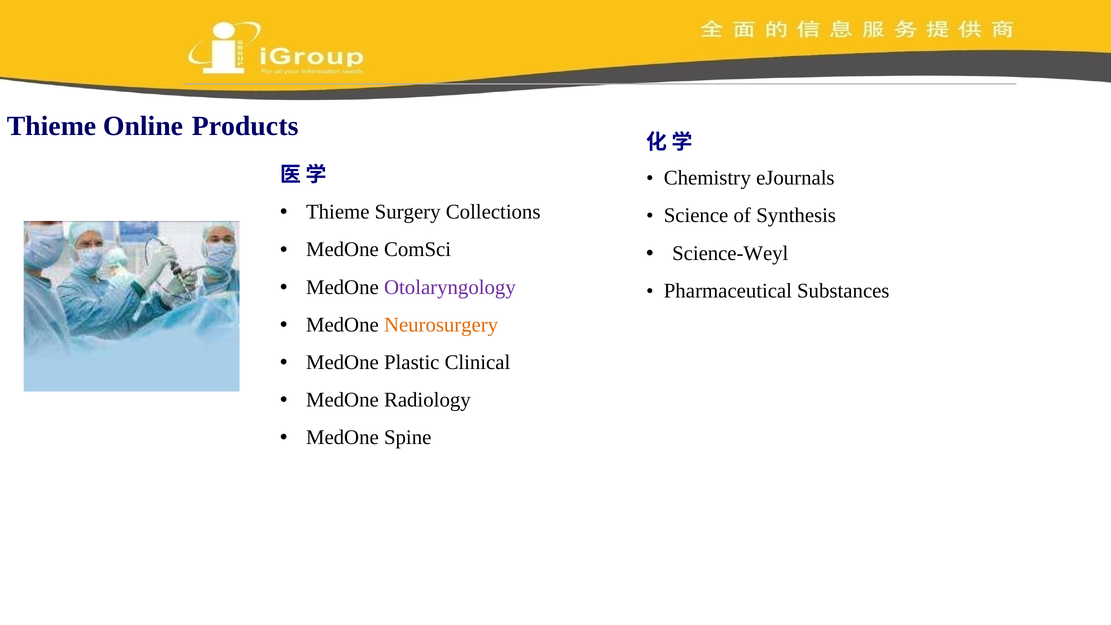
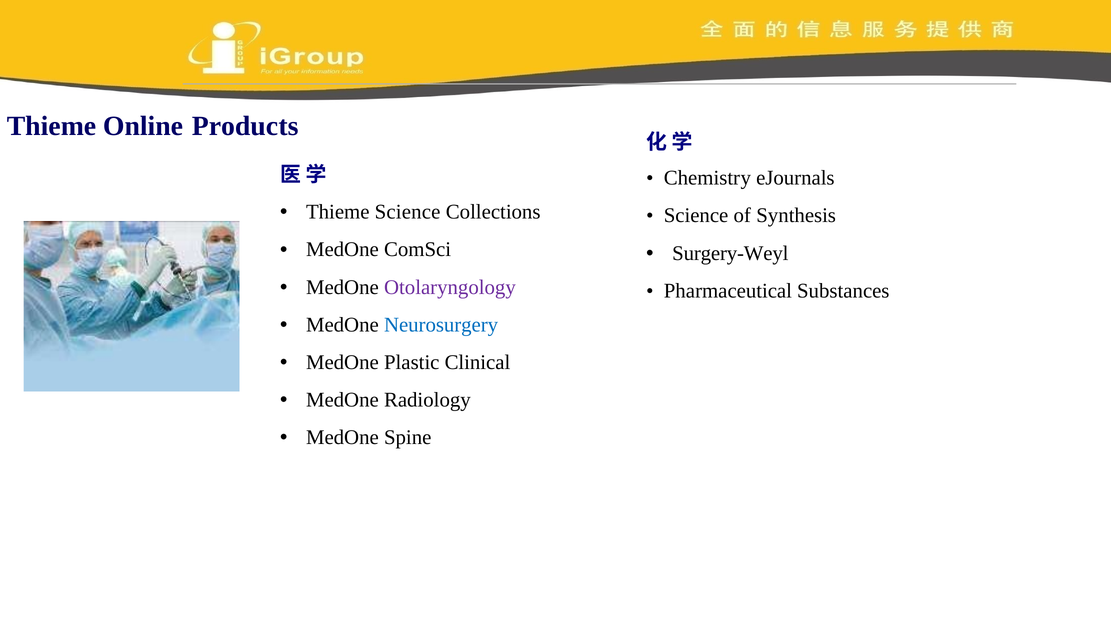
Thieme Surgery: Surgery -> Science
Science-Weyl: Science-Weyl -> Surgery-Weyl
Neurosurgery colour: orange -> blue
